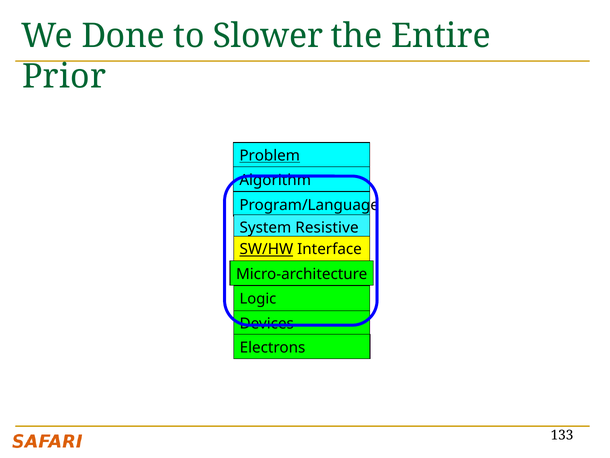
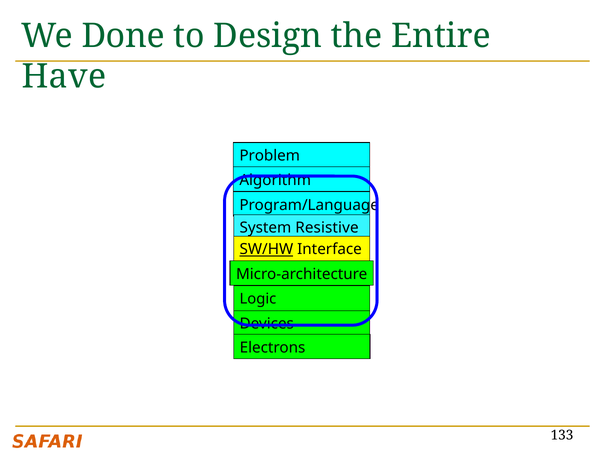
Slower: Slower -> Design
Prior: Prior -> Have
Problem underline: present -> none
